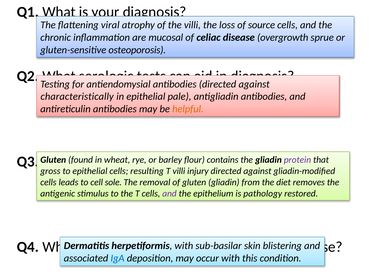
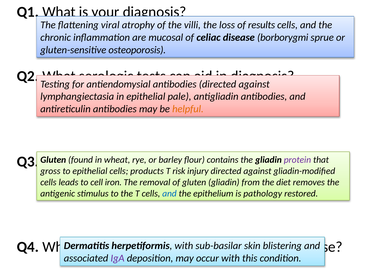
source: source -> results
overgrowth: overgrowth -> borborygmi
characteristically: characteristically -> lymphangiectasia
resulting: resulting -> products
T villi: villi -> risk
sole: sole -> iron
and at (169, 193) colour: purple -> blue
IgA colour: blue -> purple
